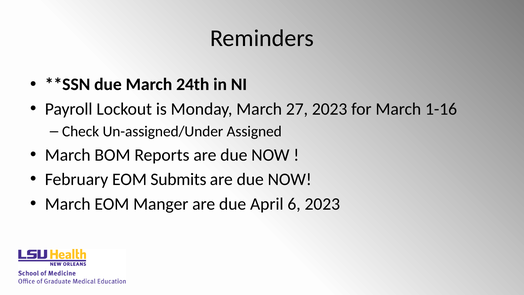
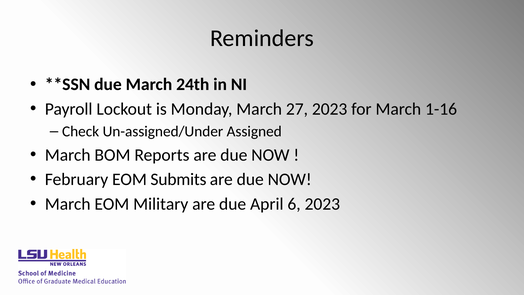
Manger: Manger -> Military
